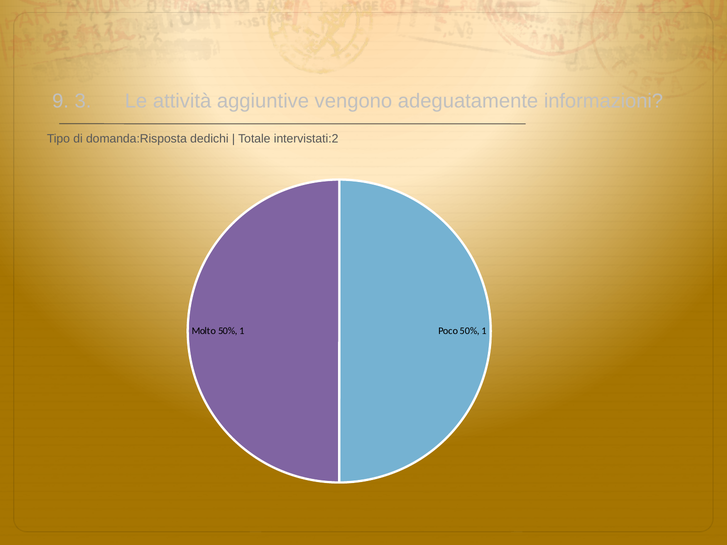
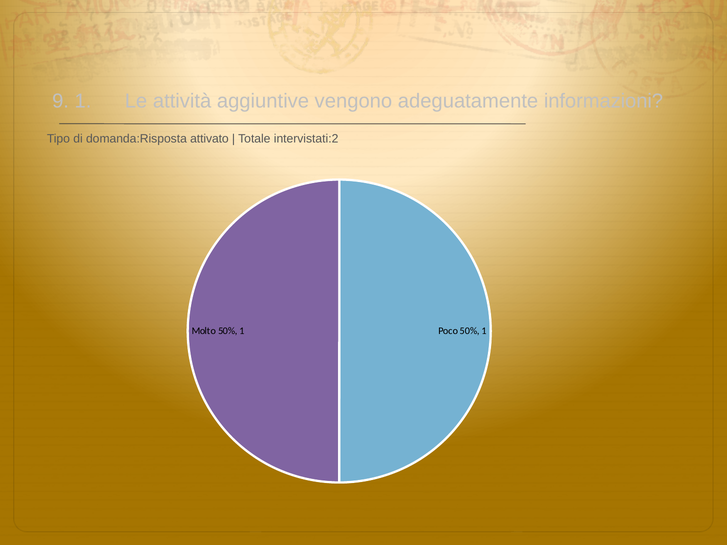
9 3: 3 -> 1
dedichi: dedichi -> attivato
